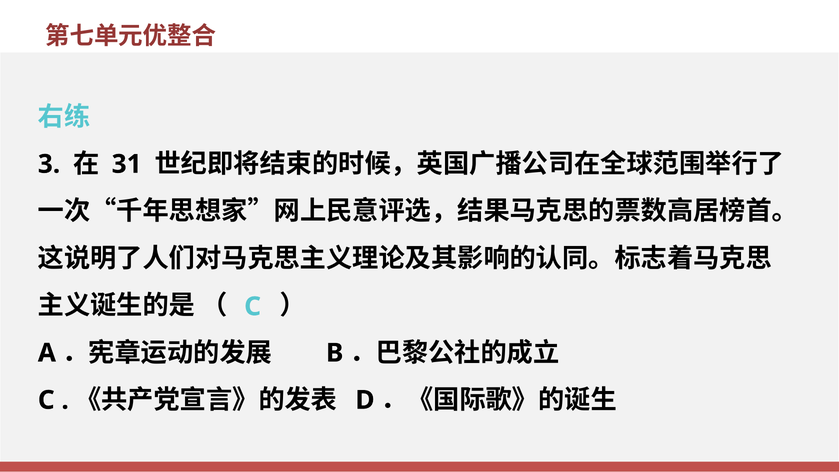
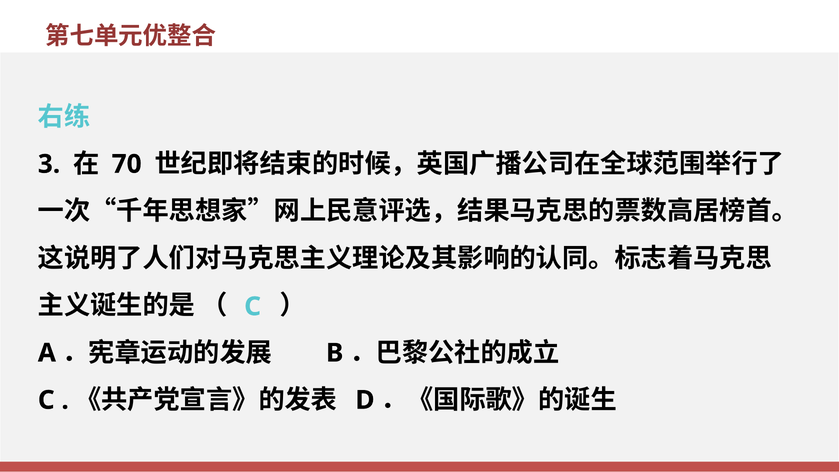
31: 31 -> 70
